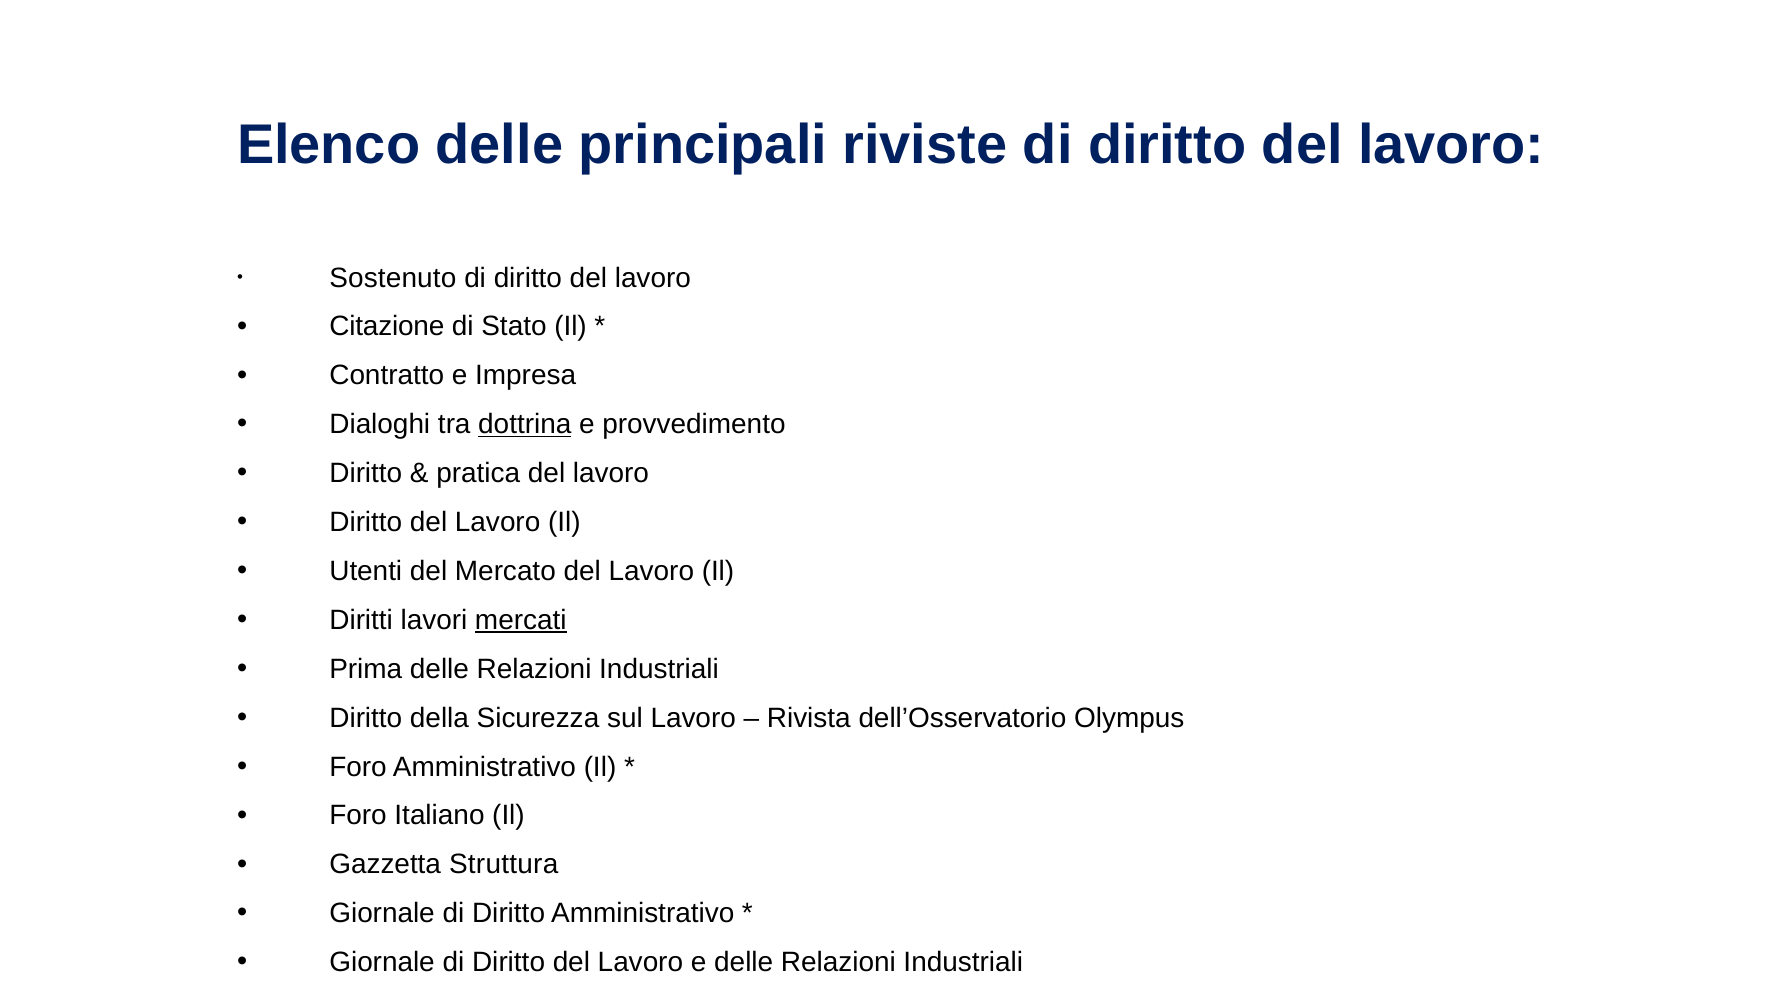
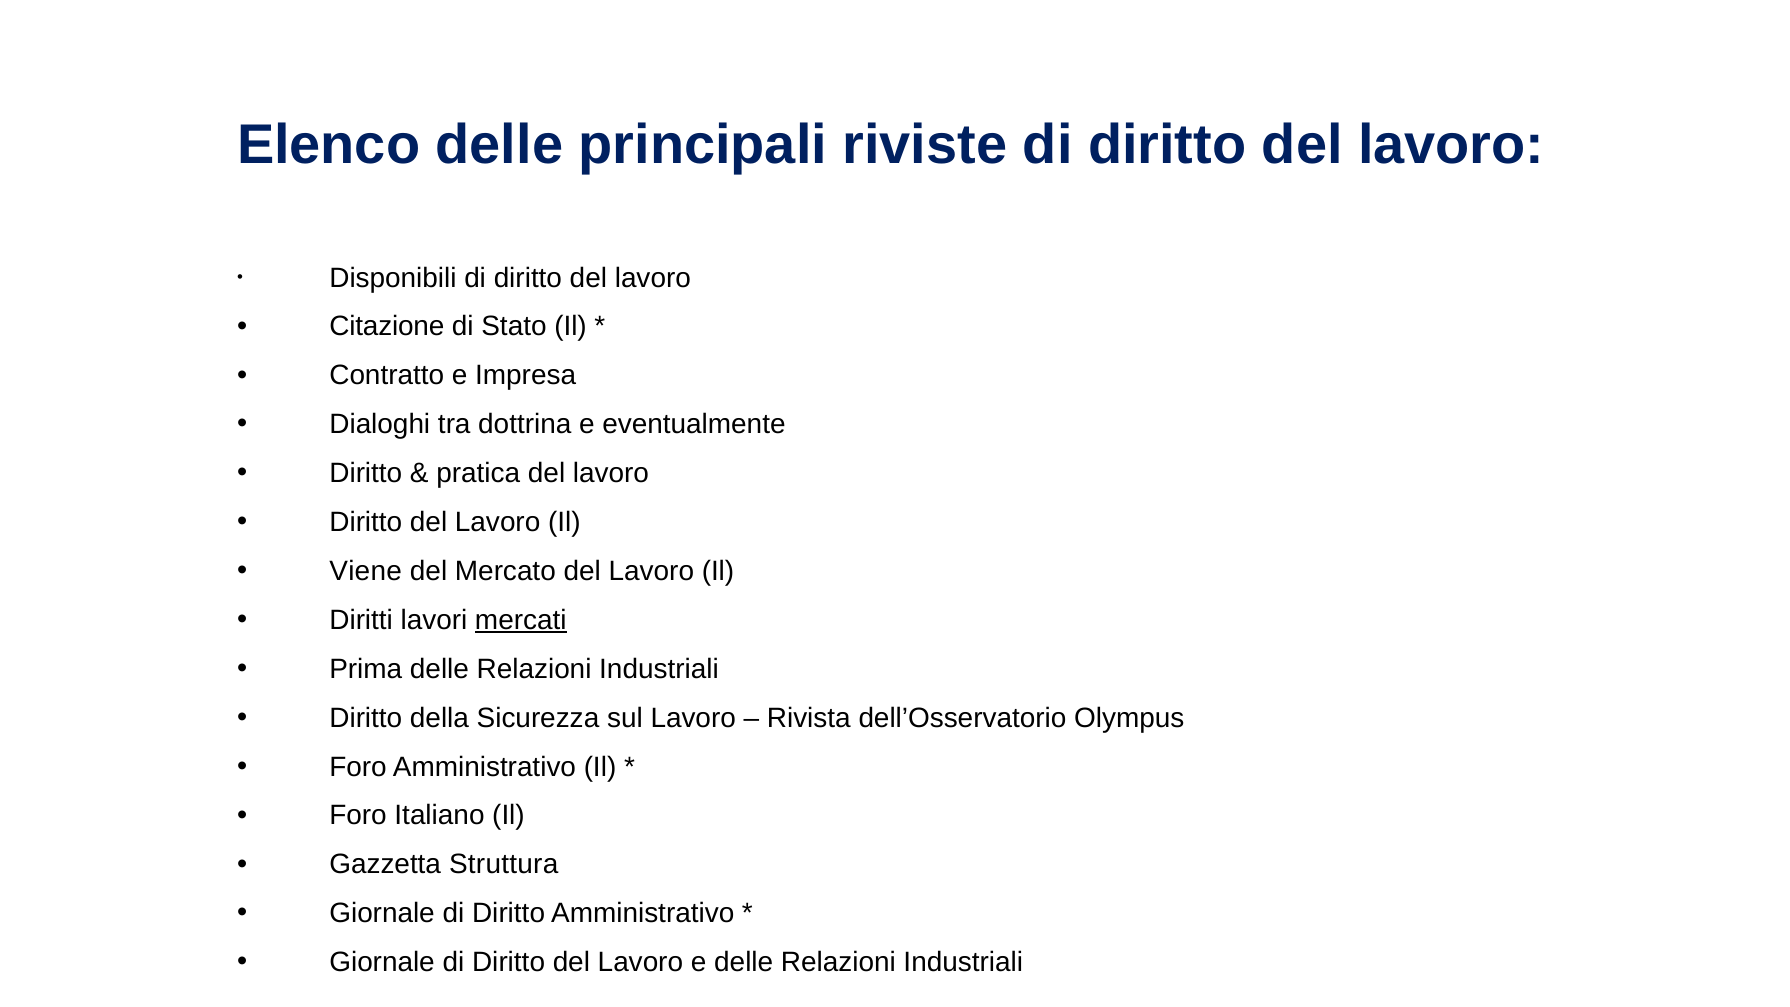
Sostenuto: Sostenuto -> Disponibili
dottrina underline: present -> none
provvedimento: provvedimento -> eventualmente
Utenti: Utenti -> Viene
